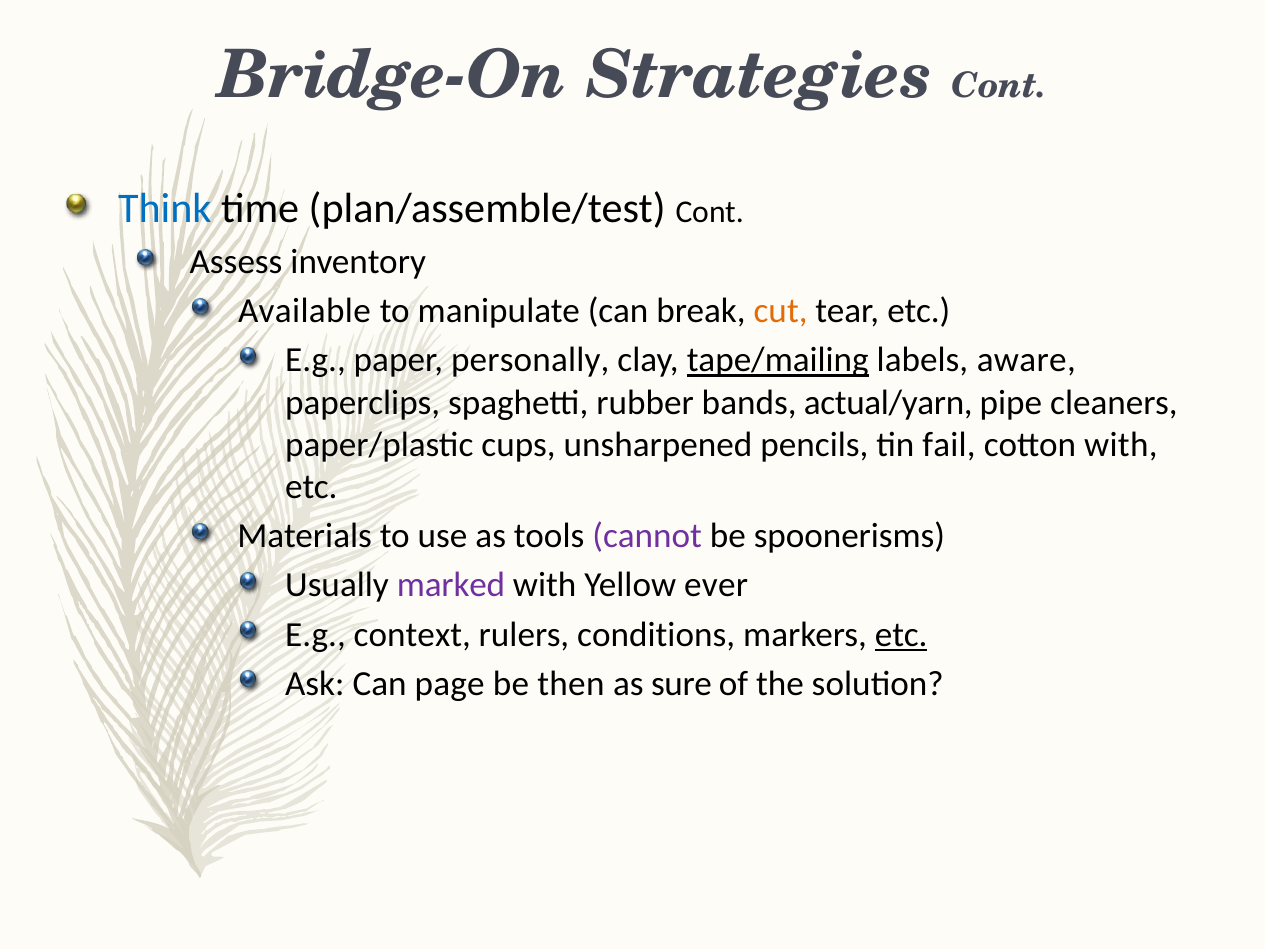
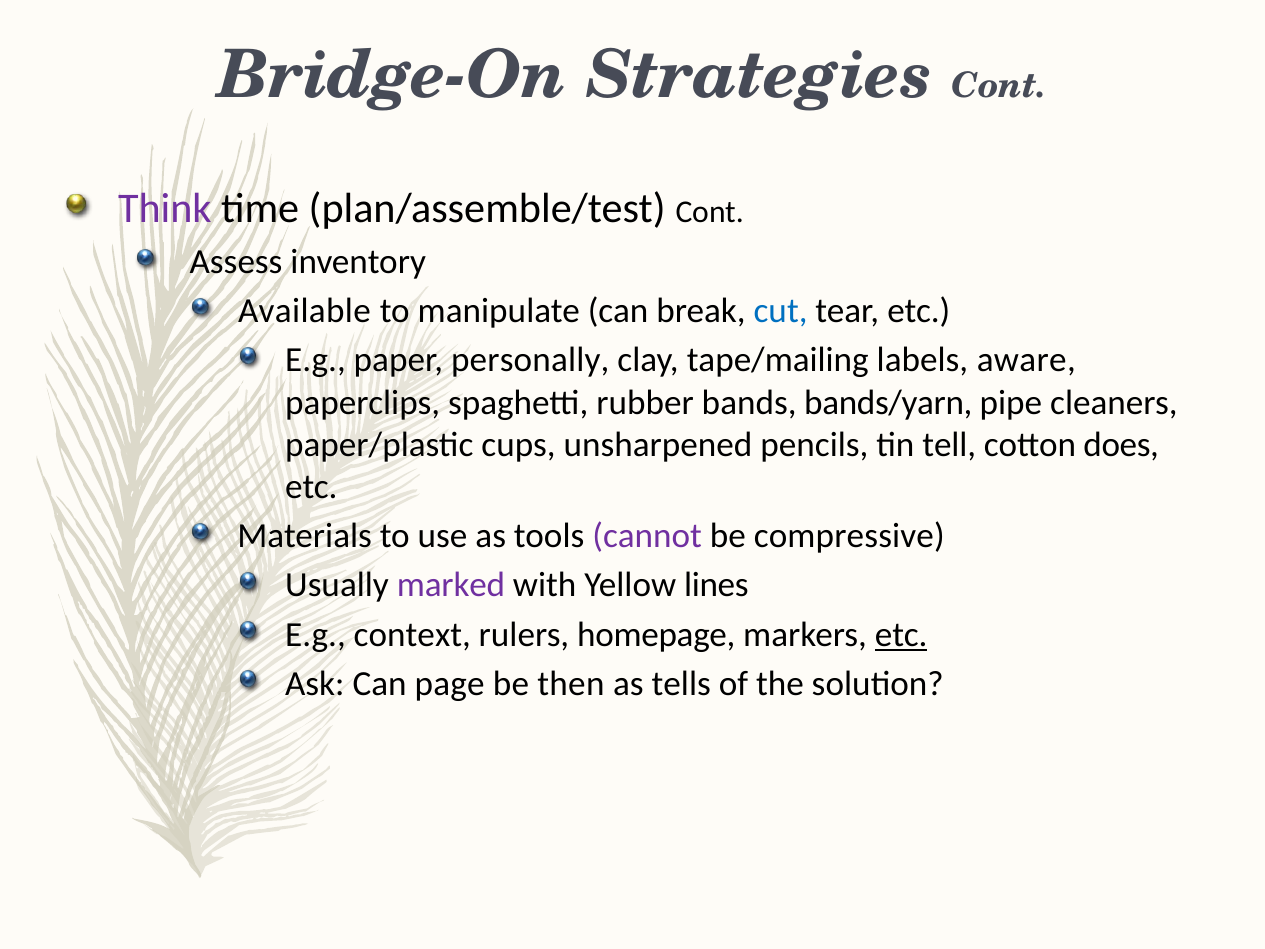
Think colour: blue -> purple
cut colour: orange -> blue
tape/mailing underline: present -> none
actual/yarn: actual/yarn -> bands/yarn
fail: fail -> tell
cotton with: with -> does
spoonerisms: spoonerisms -> compressive
ever: ever -> lines
conditions: conditions -> homepage
sure: sure -> tells
